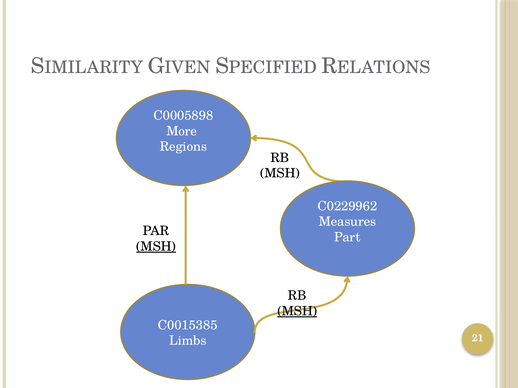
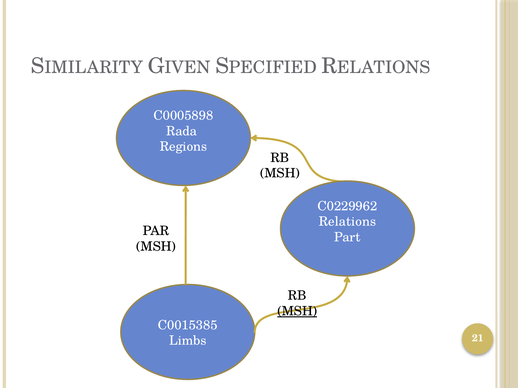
More: More -> Rada
Measures: Measures -> Relations
MSH at (156, 247) underline: present -> none
